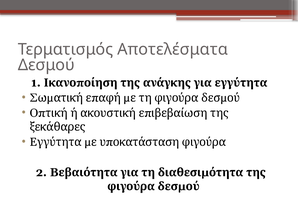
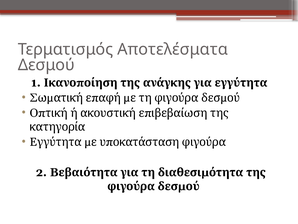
ξεκάθαρες: ξεκάθαρες -> κατηγορία
